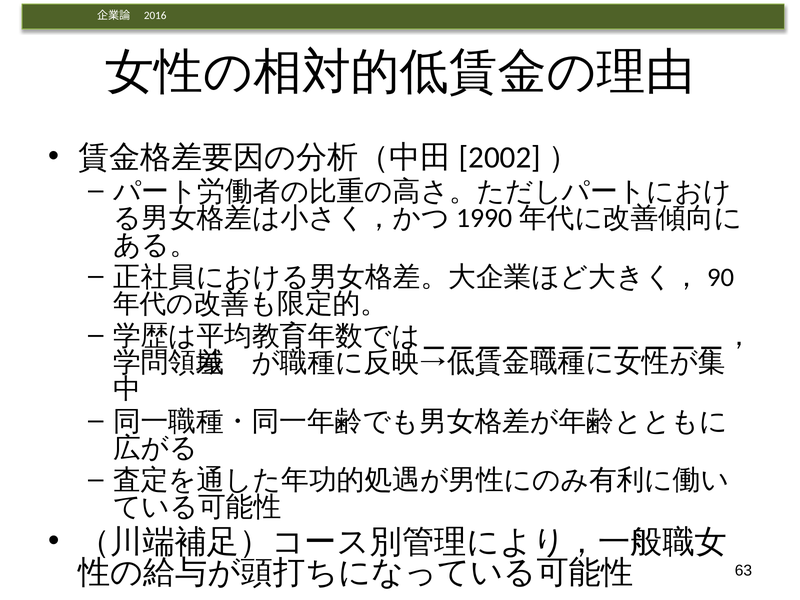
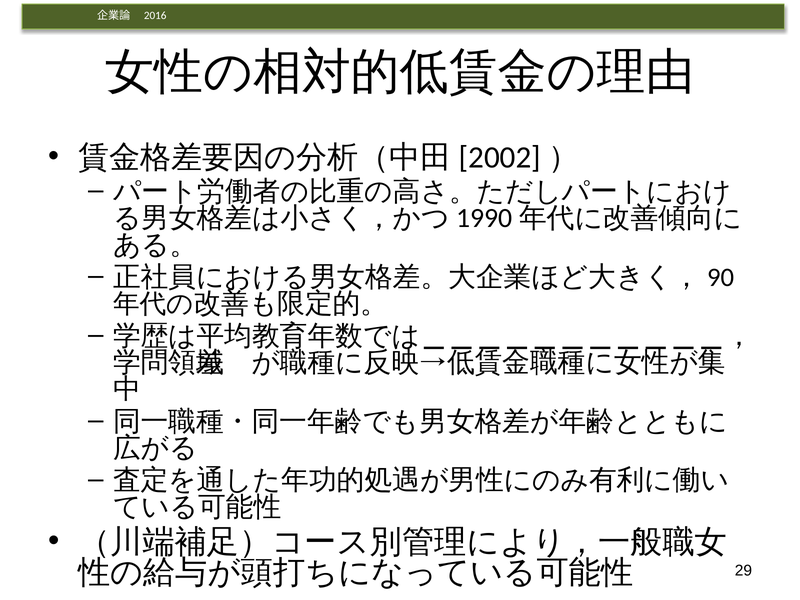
63: 63 -> 29
